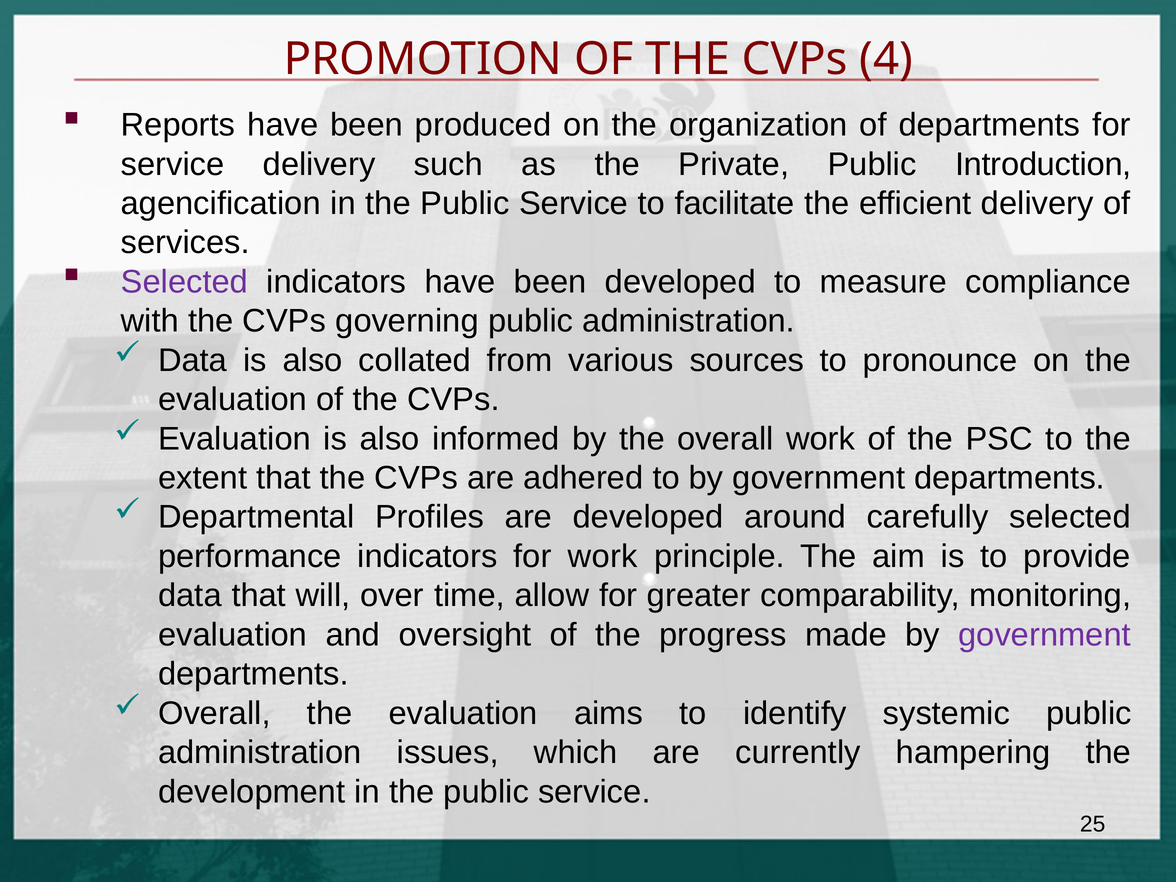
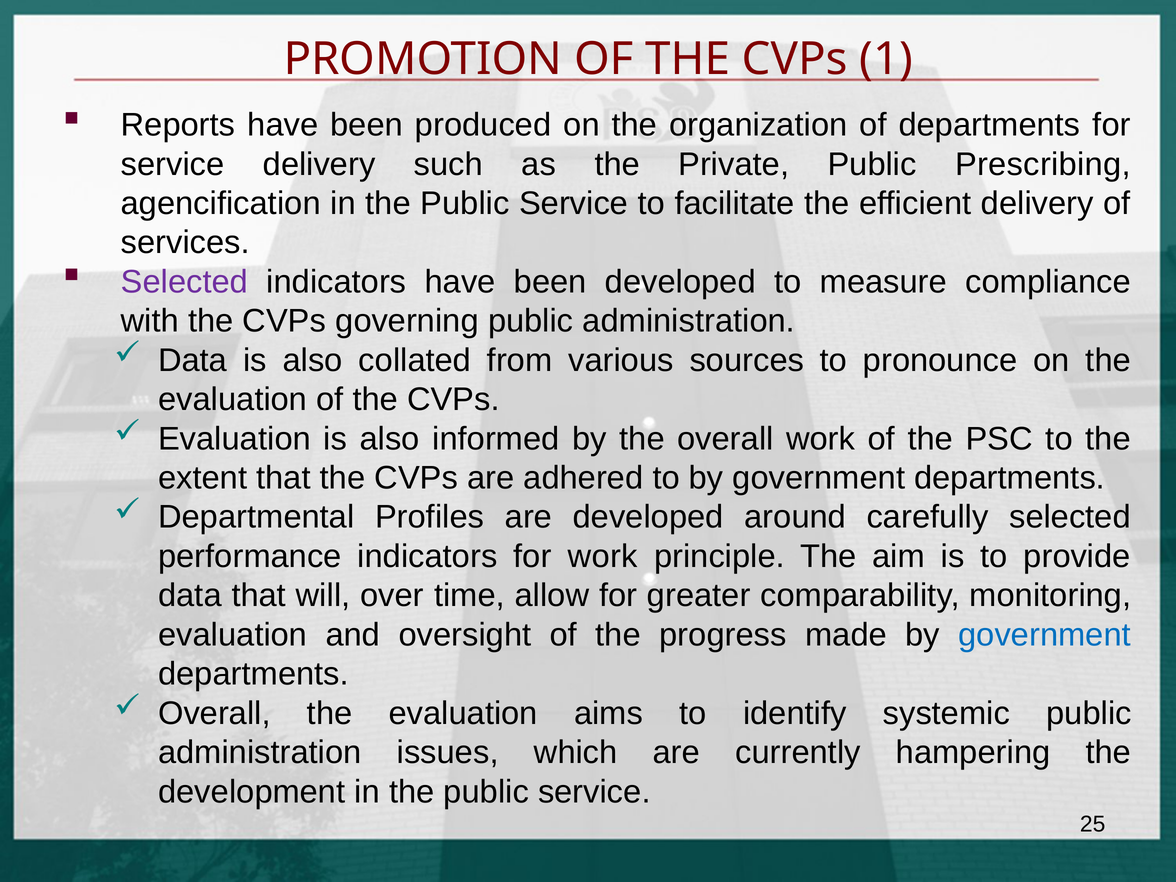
4: 4 -> 1
Introduction: Introduction -> Prescribing
government at (1045, 635) colour: purple -> blue
